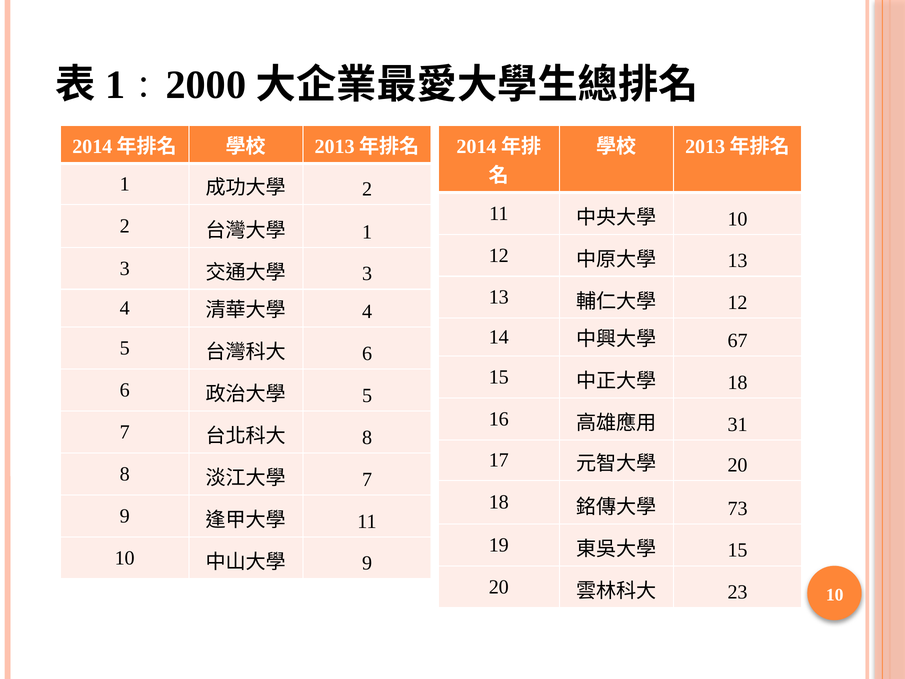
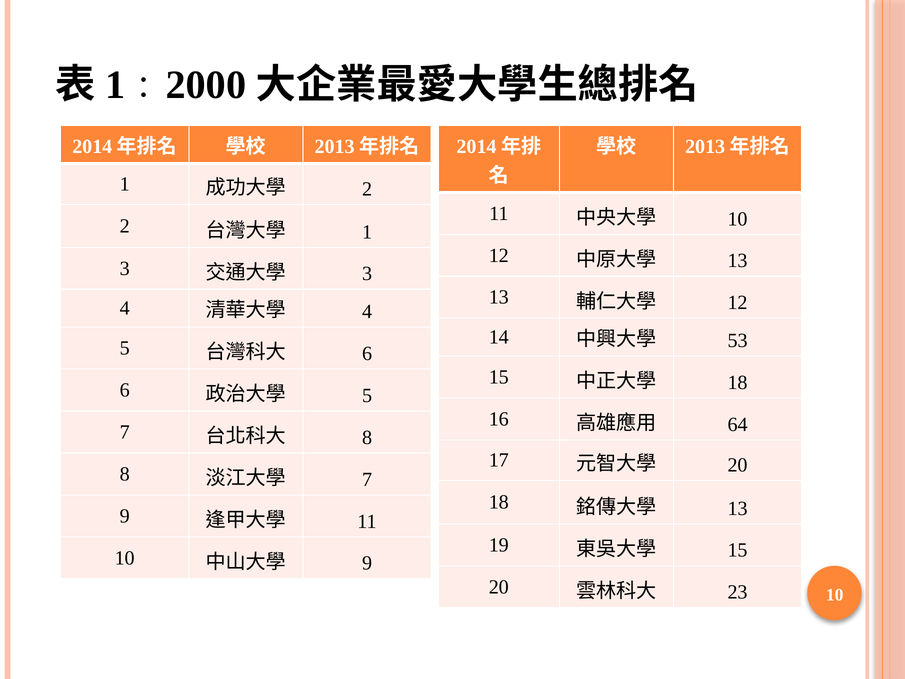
67: 67 -> 53
31: 31 -> 64
73 at (738, 508): 73 -> 13
